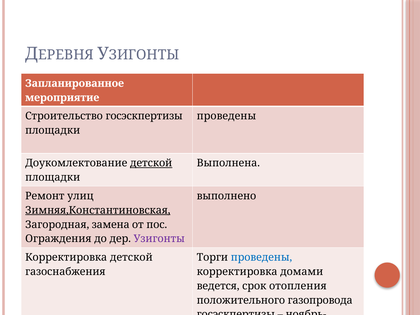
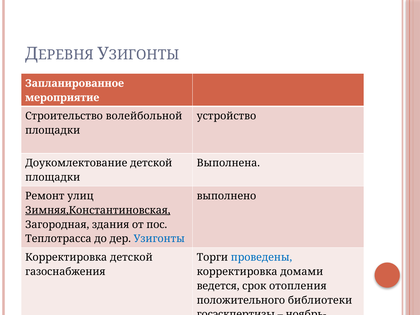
Строительство госэскпертизы: госэскпертизы -> волейбольной
проведены at (226, 116): проведены -> устройство
детской at (151, 163) underline: present -> none
замена: замена -> здания
Ограждения: Ограждения -> Теплотрасса
Узигонты colour: purple -> blue
газопровода: газопровода -> библиотеки
